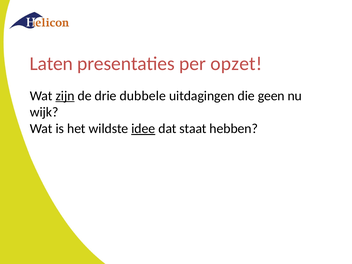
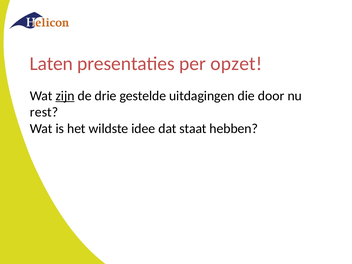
dubbele: dubbele -> gestelde
geen: geen -> door
wijk: wijk -> rest
idee underline: present -> none
